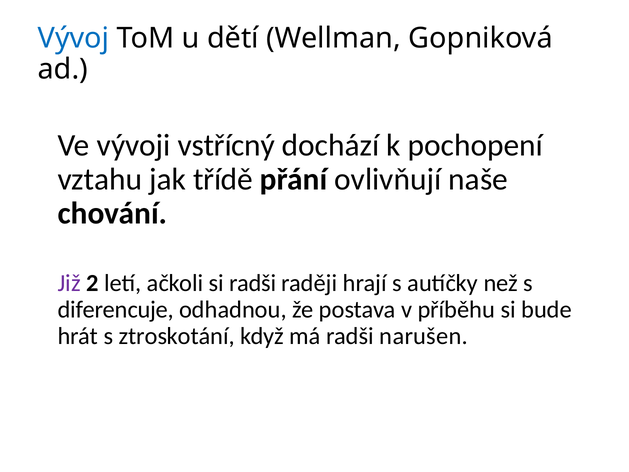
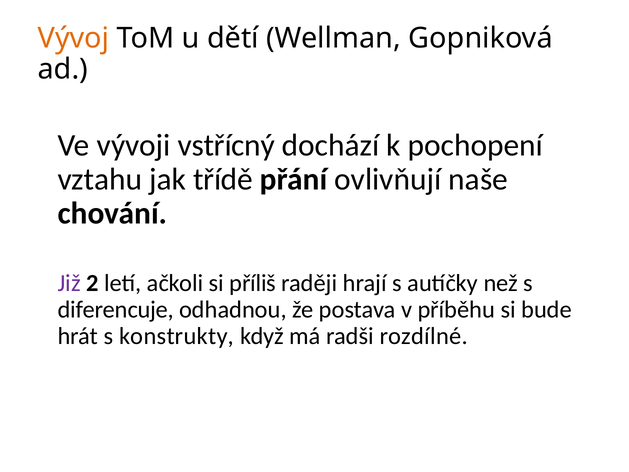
Vývoj colour: blue -> orange
si radši: radši -> příliš
ztroskotání: ztroskotání -> konstrukty
narušen: narušen -> rozdílné
